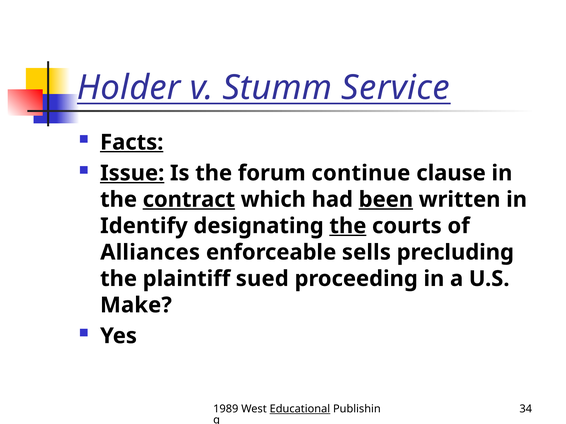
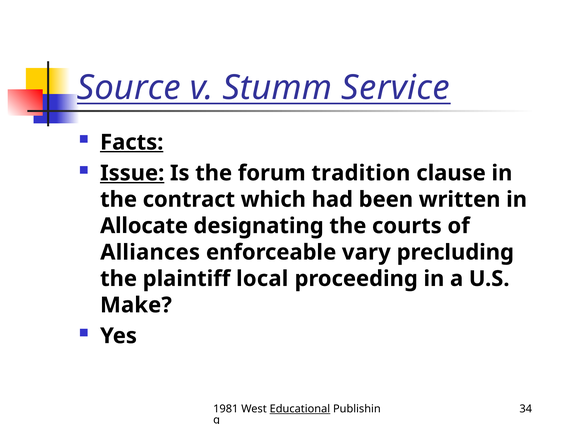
Holder: Holder -> Source
continue: continue -> tradition
contract underline: present -> none
been underline: present -> none
Identify: Identify -> Allocate
the at (348, 226) underline: present -> none
sells: sells -> vary
sued: sued -> local
1989: 1989 -> 1981
